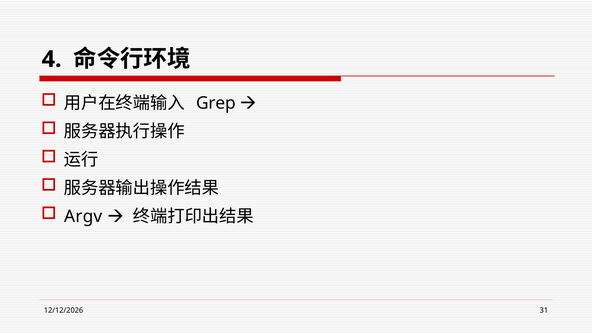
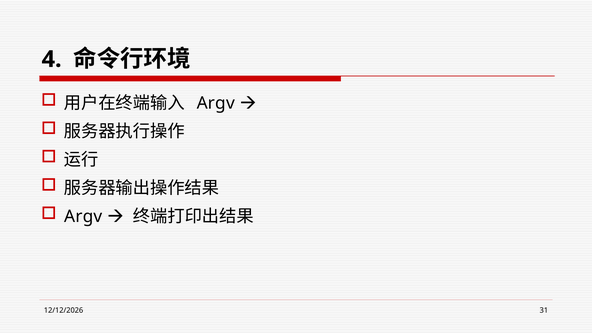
Grep at (216, 103): Grep -> Argv
